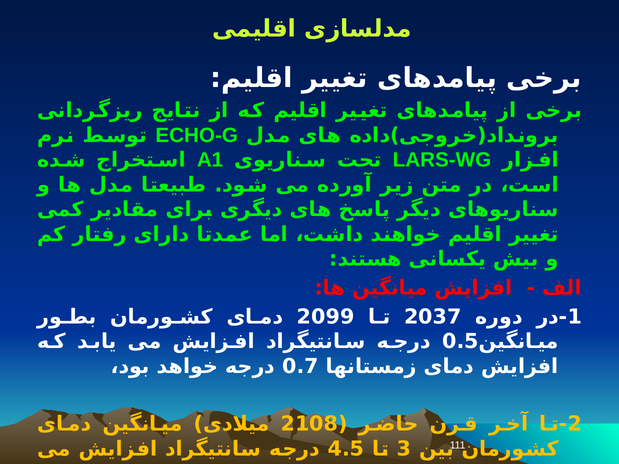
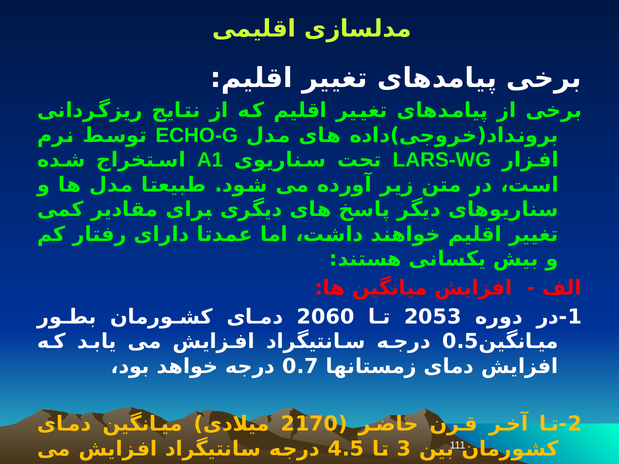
2099: 2099 -> 2060
2037: 2037 -> 2053
2108: 2108 -> 2170
